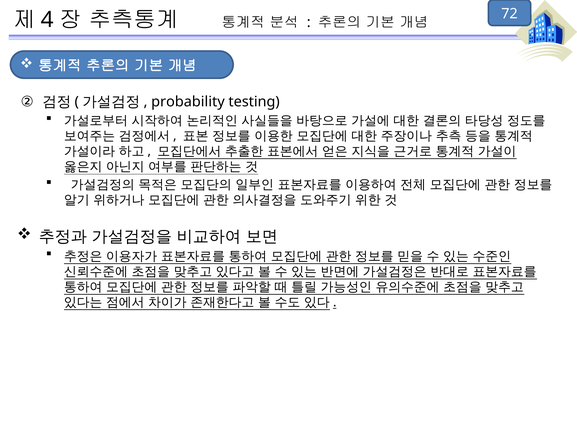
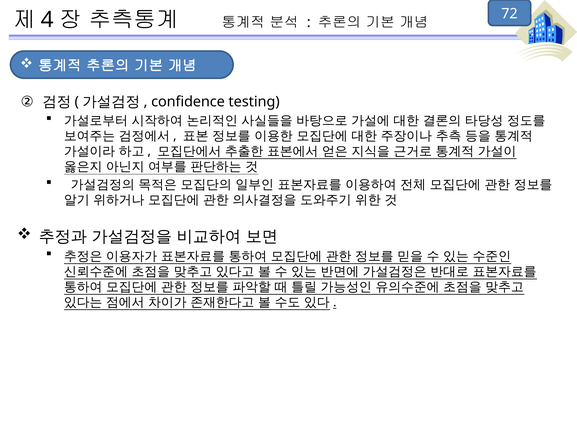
probability: probability -> confidence
